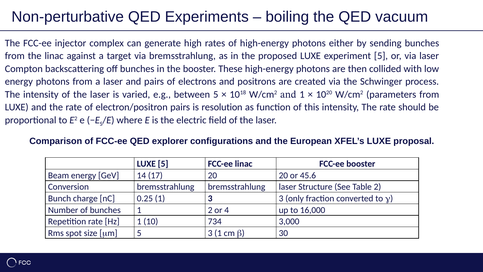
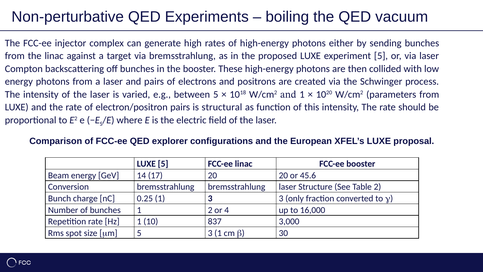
resolution: resolution -> structural
734: 734 -> 837
